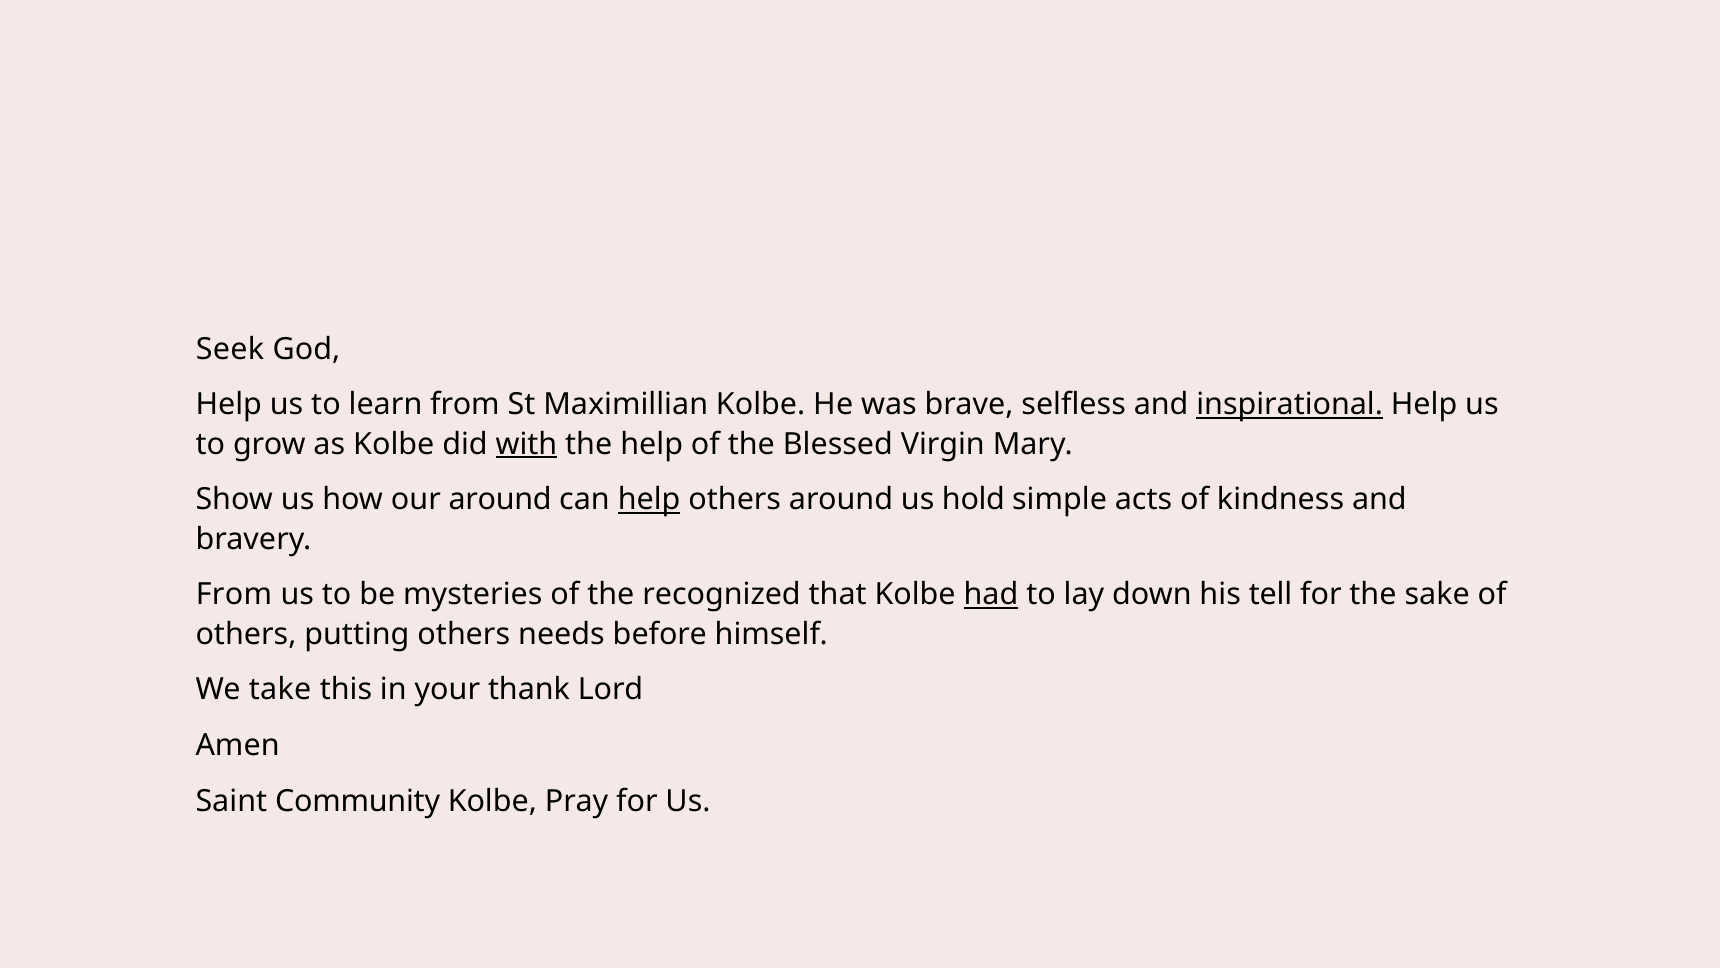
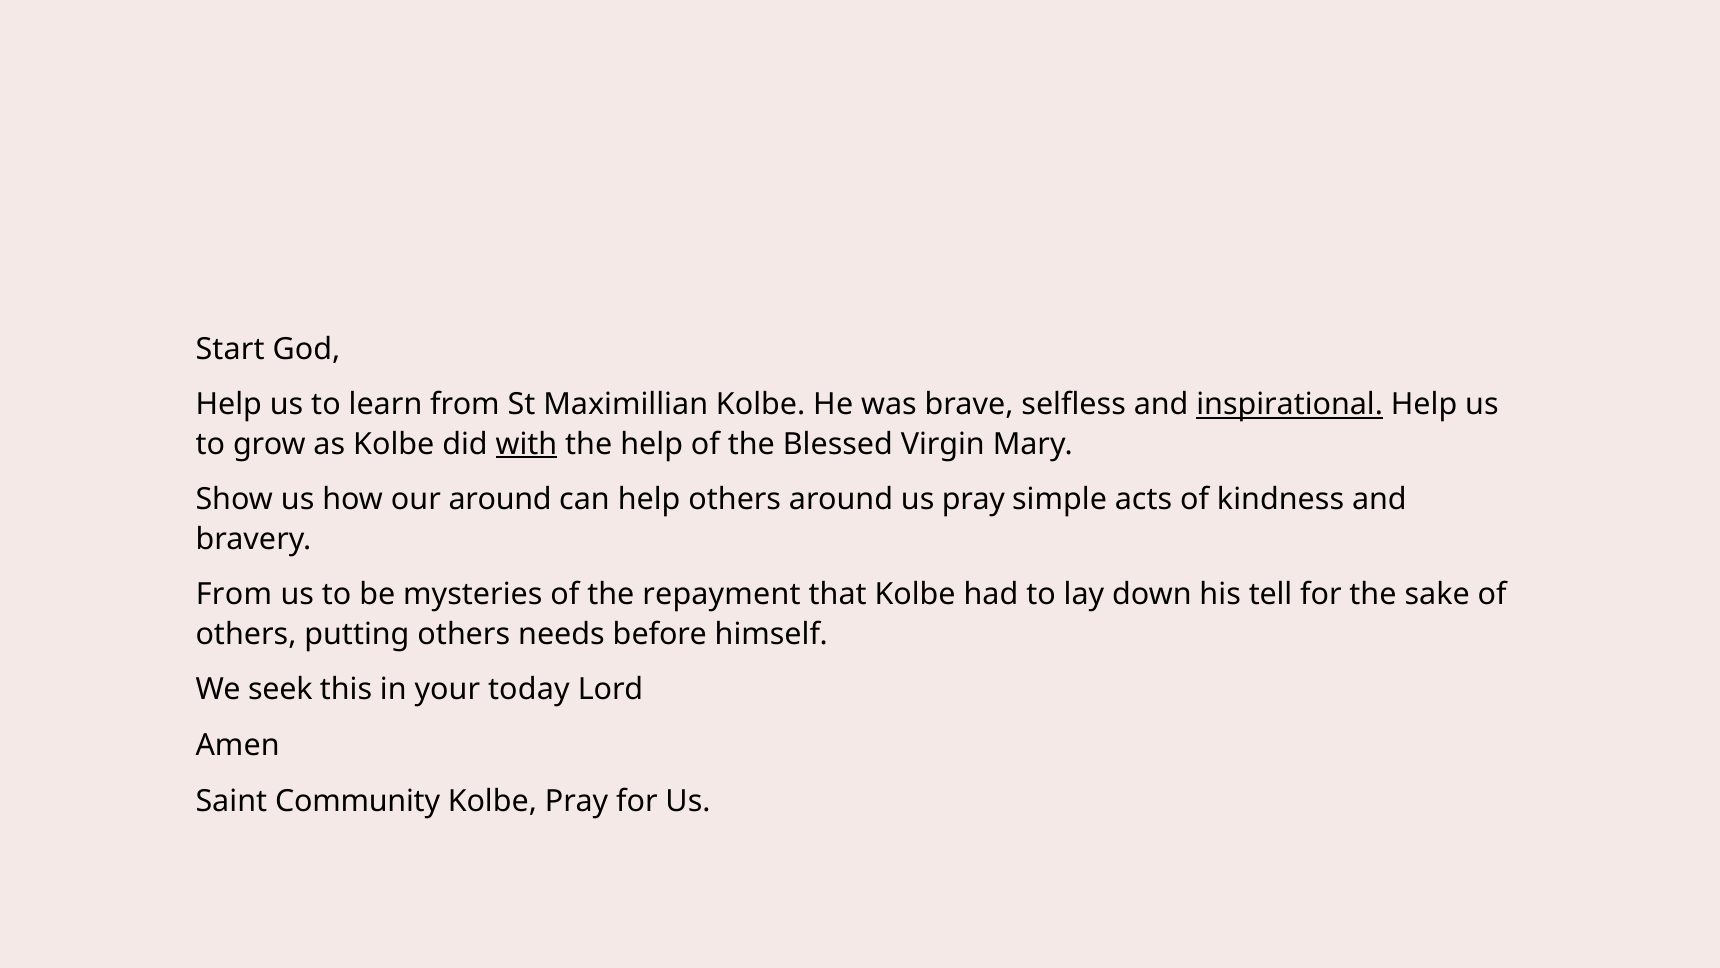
Seek: Seek -> Start
help at (649, 499) underline: present -> none
us hold: hold -> pray
recognized: recognized -> repayment
had underline: present -> none
take: take -> seek
thank: thank -> today
